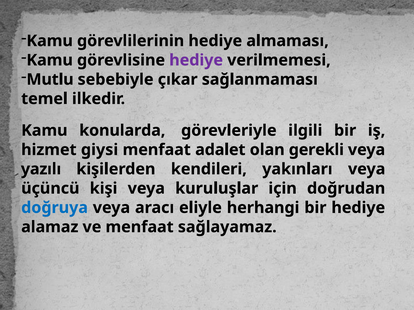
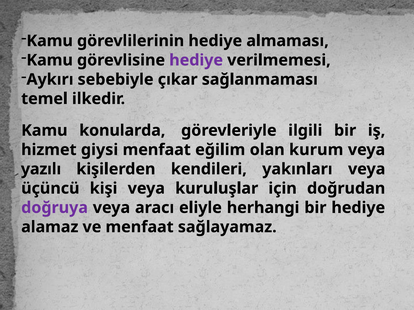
Mutlu: Mutlu -> Aykırı
adalet: adalet -> eğilim
gerekli: gerekli -> kurum
doğruya colour: blue -> purple
